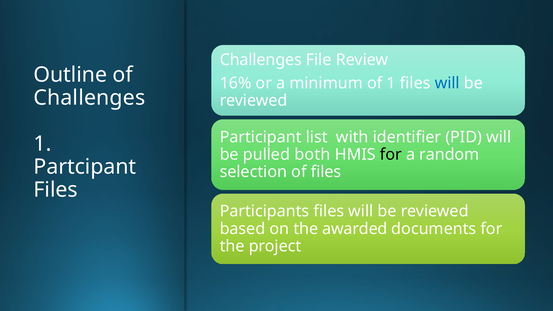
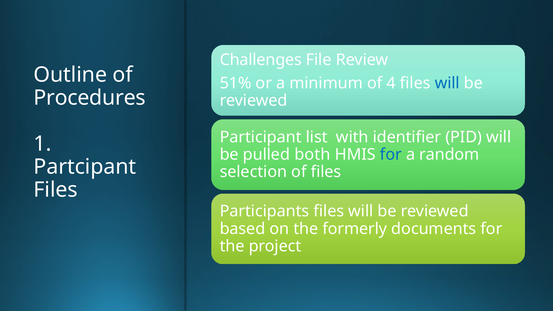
16%: 16% -> 51%
of 1: 1 -> 4
Challenges at (89, 98): Challenges -> Procedures
for at (391, 155) colour: black -> blue
awarded: awarded -> formerly
